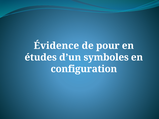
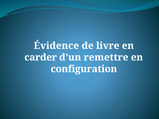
pour: pour -> livre
études: études -> carder
symboles: symboles -> remettre
